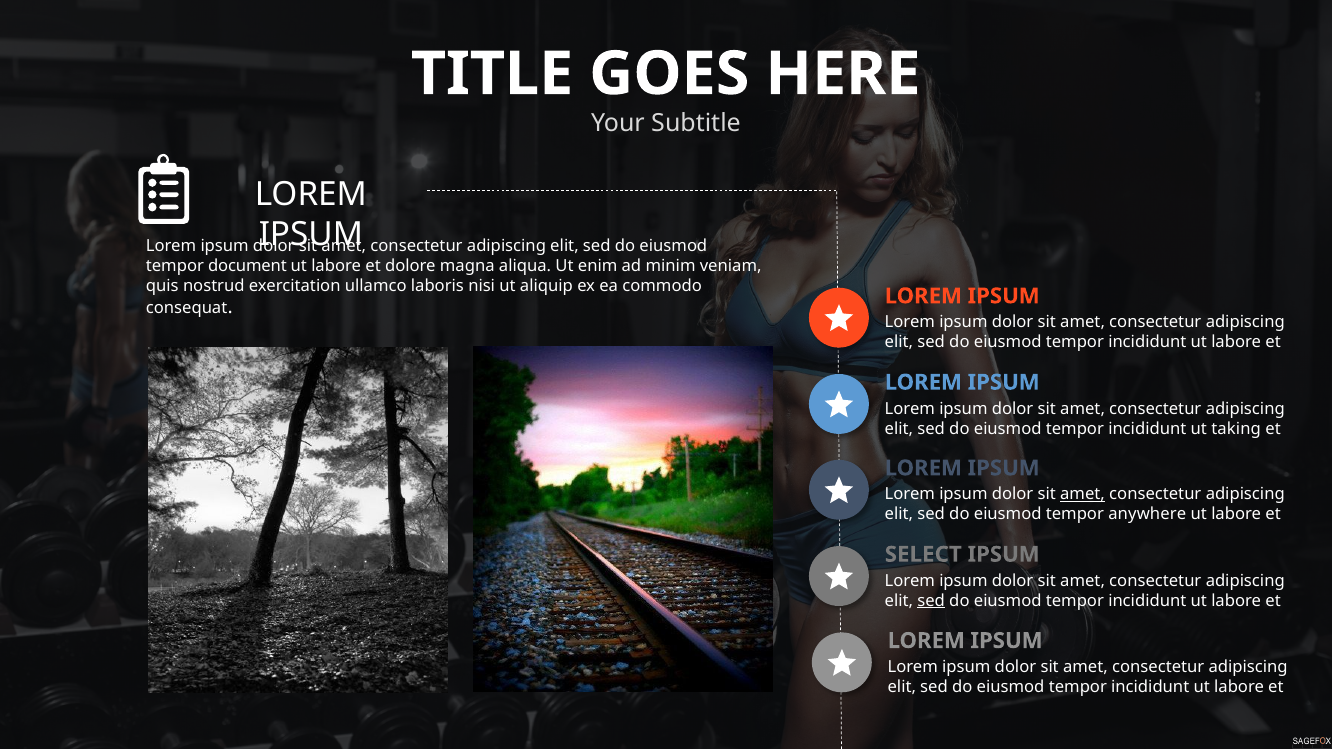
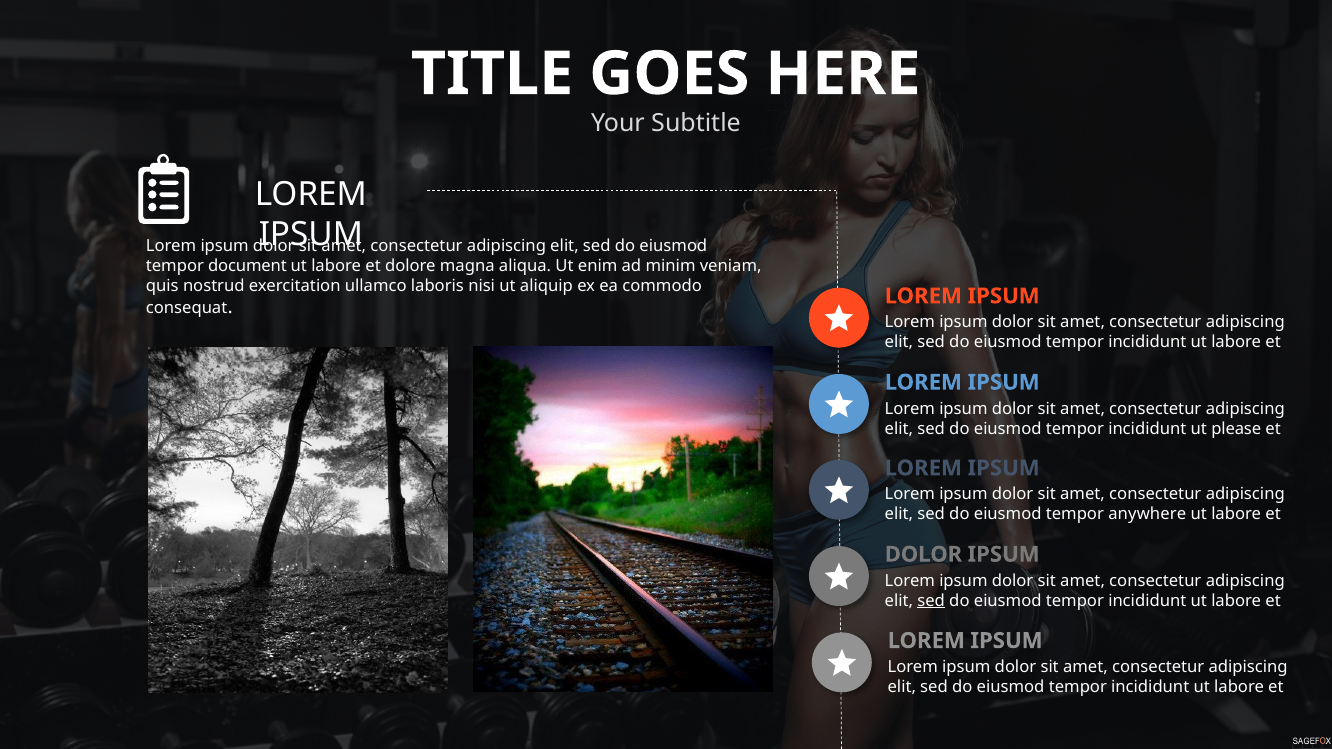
taking: taking -> please
amet at (1083, 495) underline: present -> none
SELECT at (923, 555): SELECT -> DOLOR
